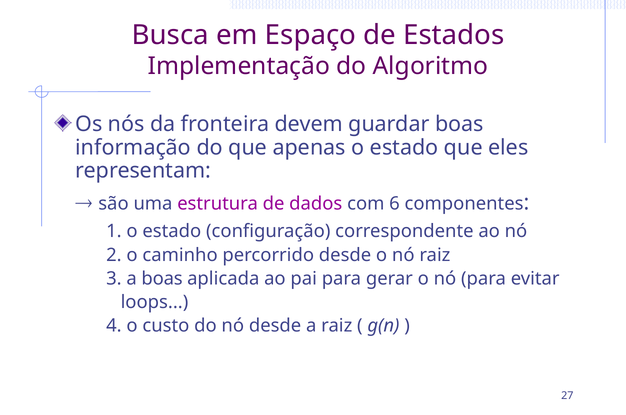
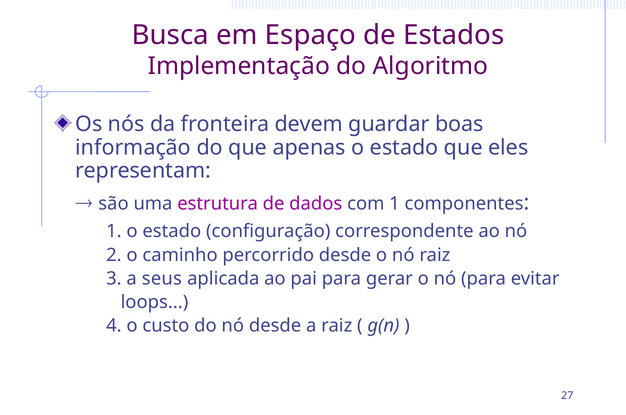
com 6: 6 -> 1
a boas: boas -> seus
